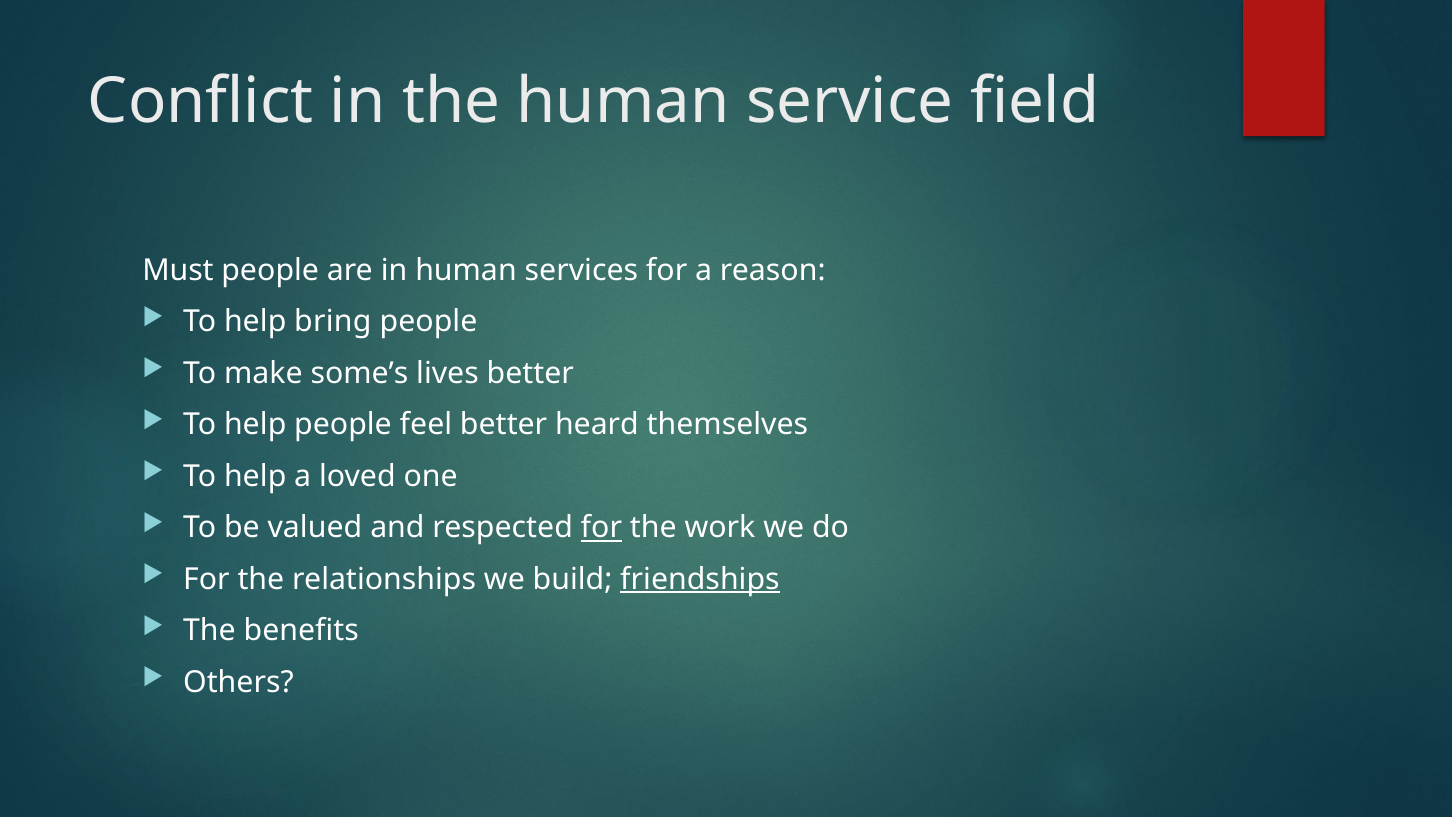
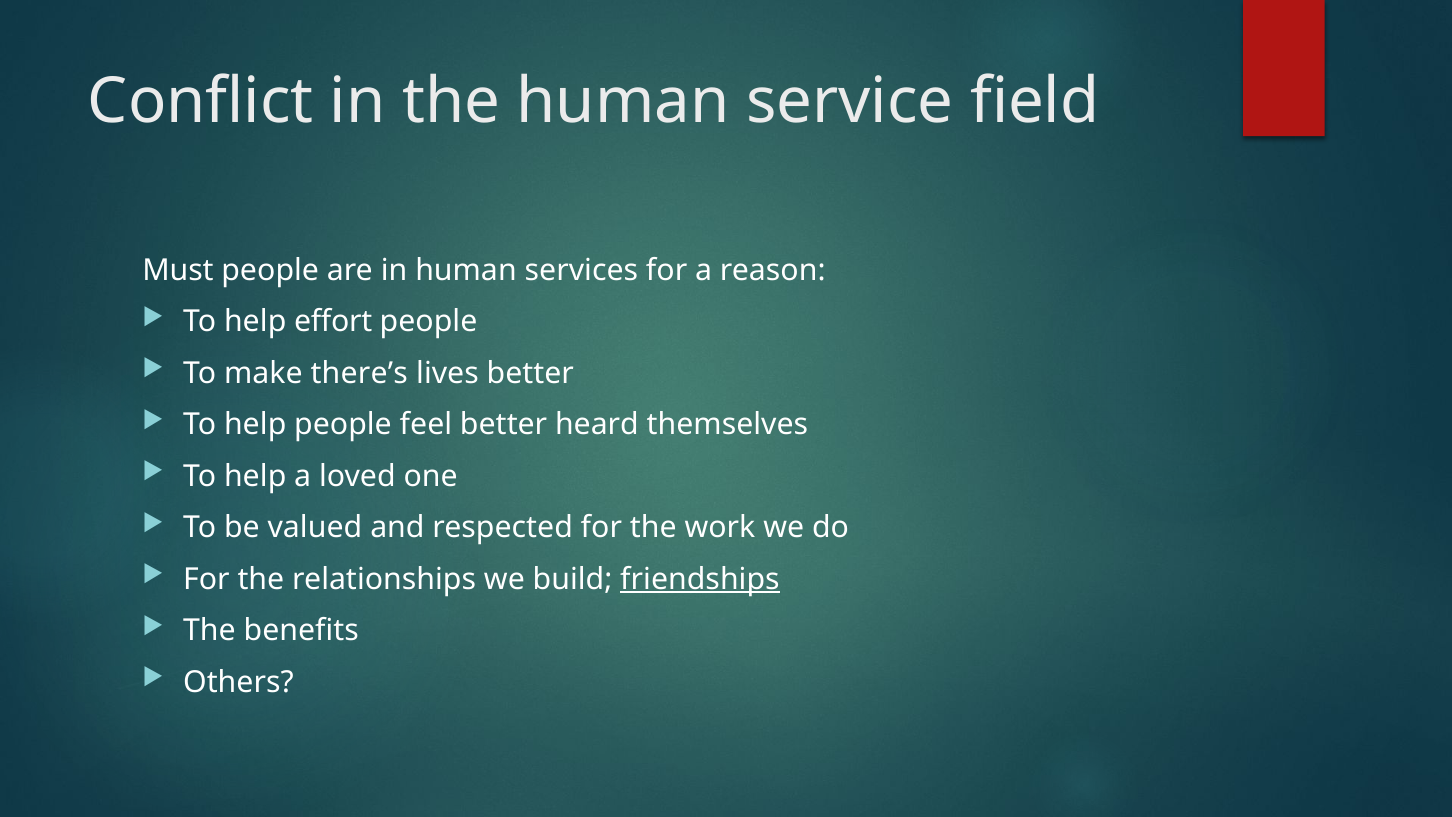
bring: bring -> effort
some’s: some’s -> there’s
for at (601, 527) underline: present -> none
